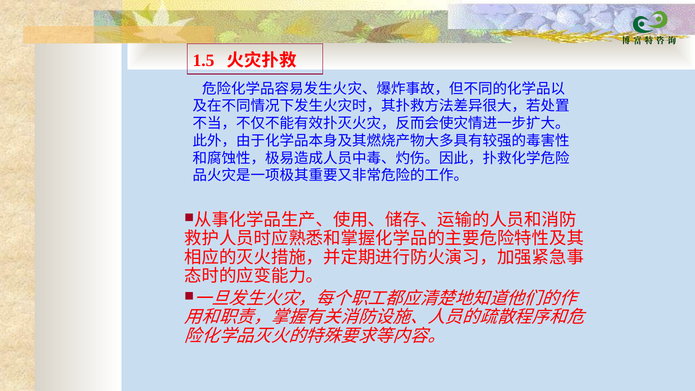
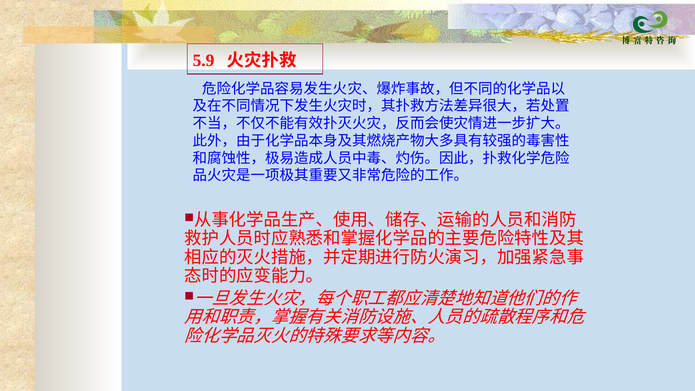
1.5: 1.5 -> 5.9
